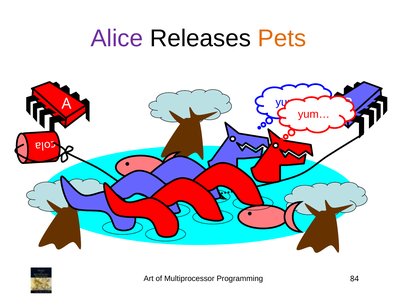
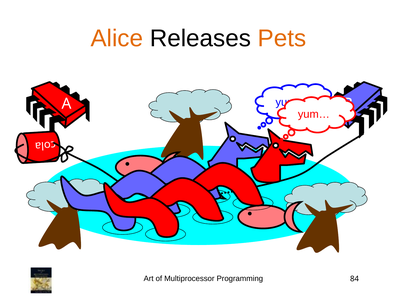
Alice colour: purple -> orange
